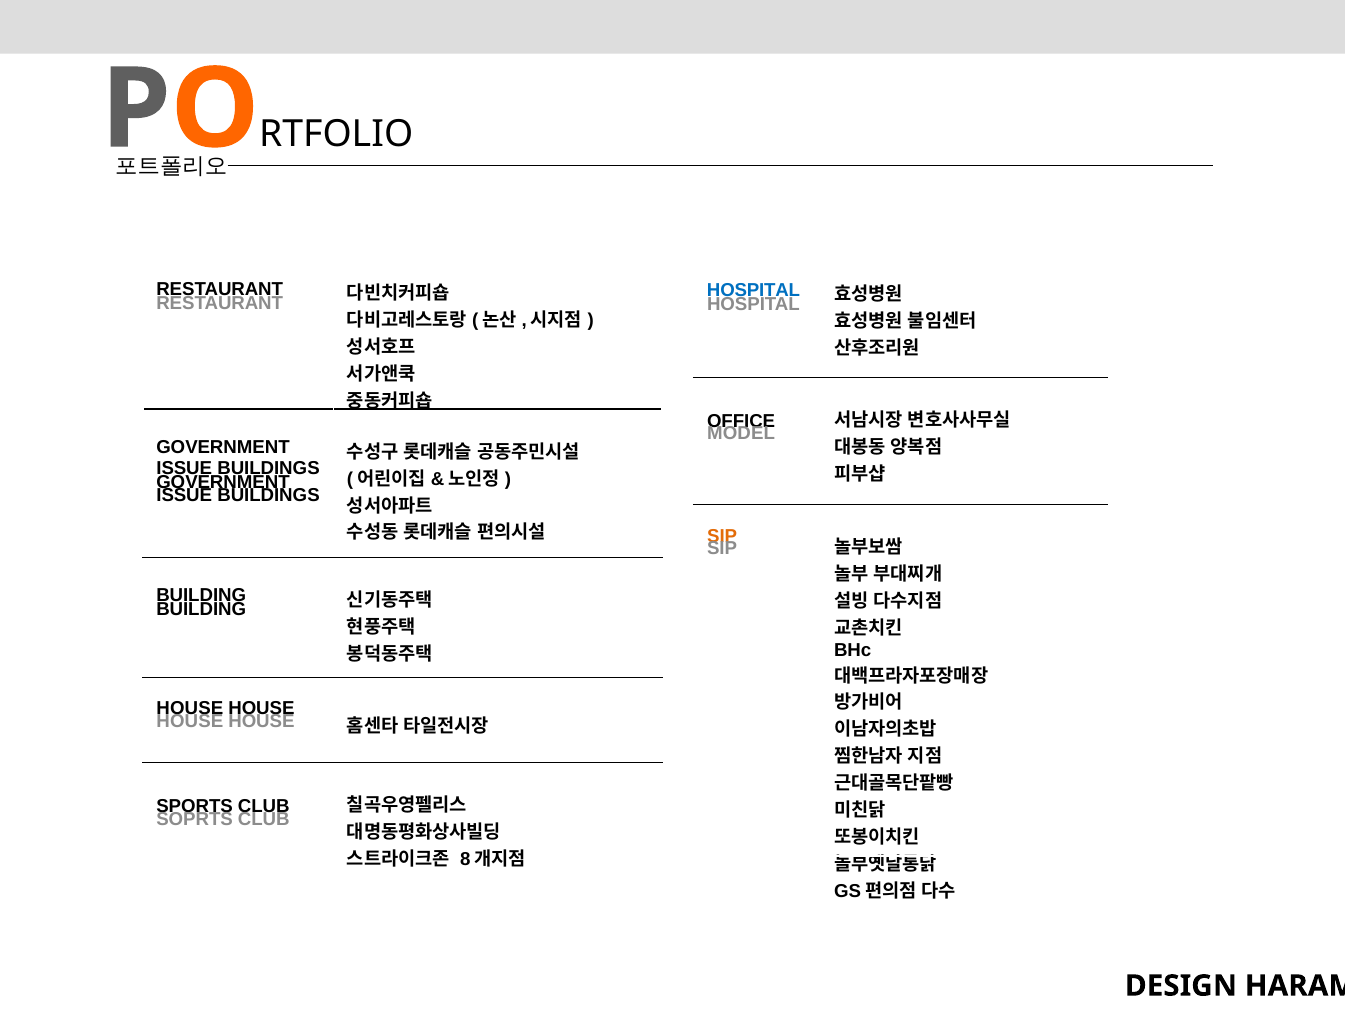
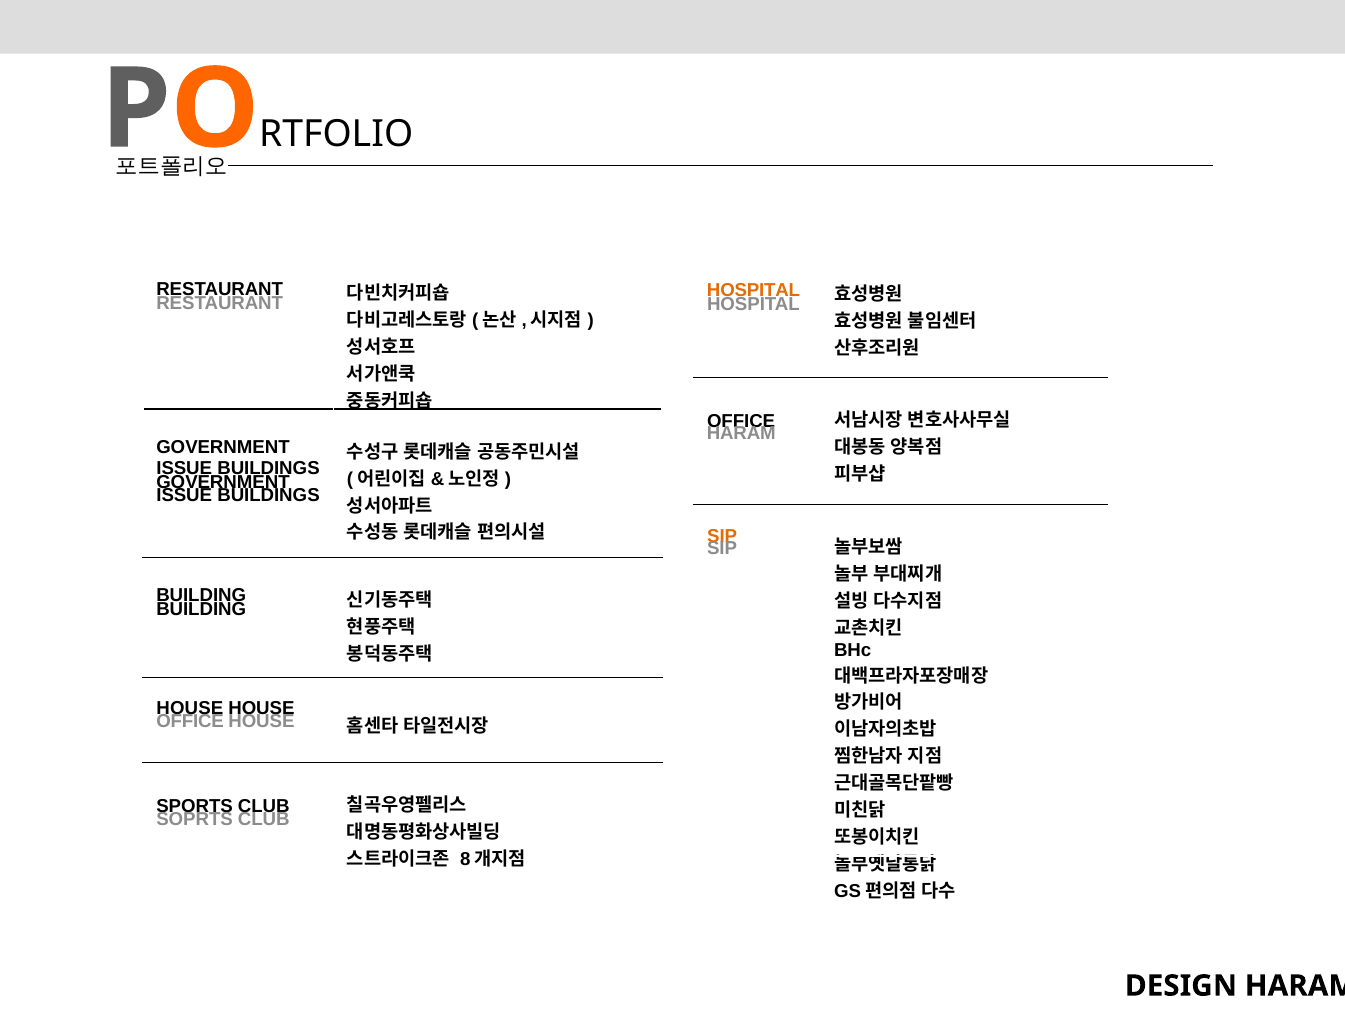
HOSPITAL at (753, 290) colour: blue -> orange
MODEL at (741, 434): MODEL -> HARAM
HOUSE at (190, 721): HOUSE -> OFFICE
